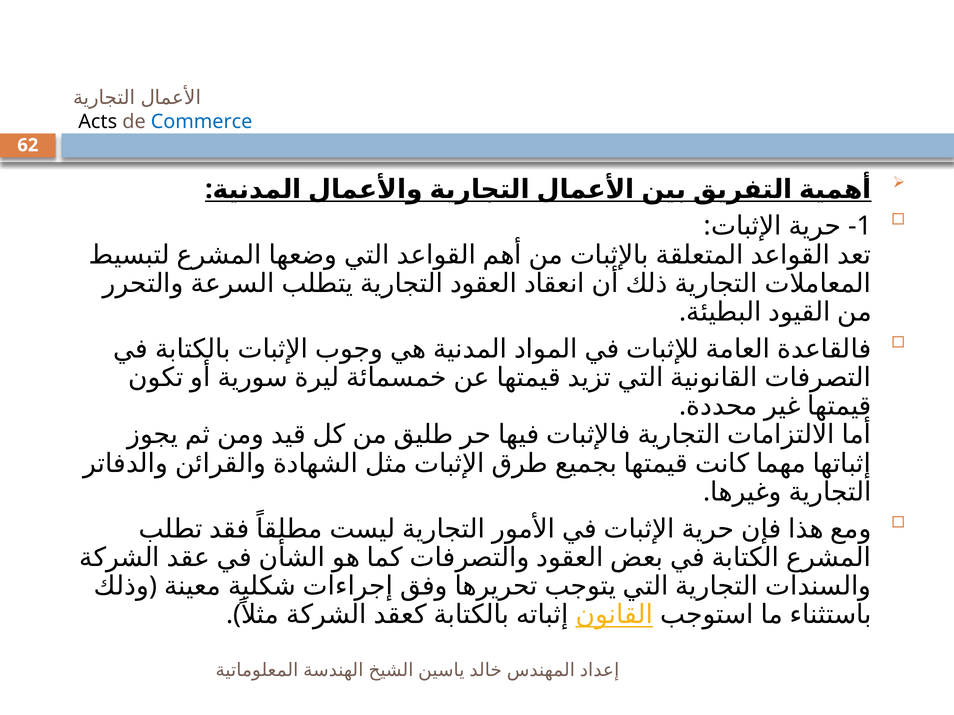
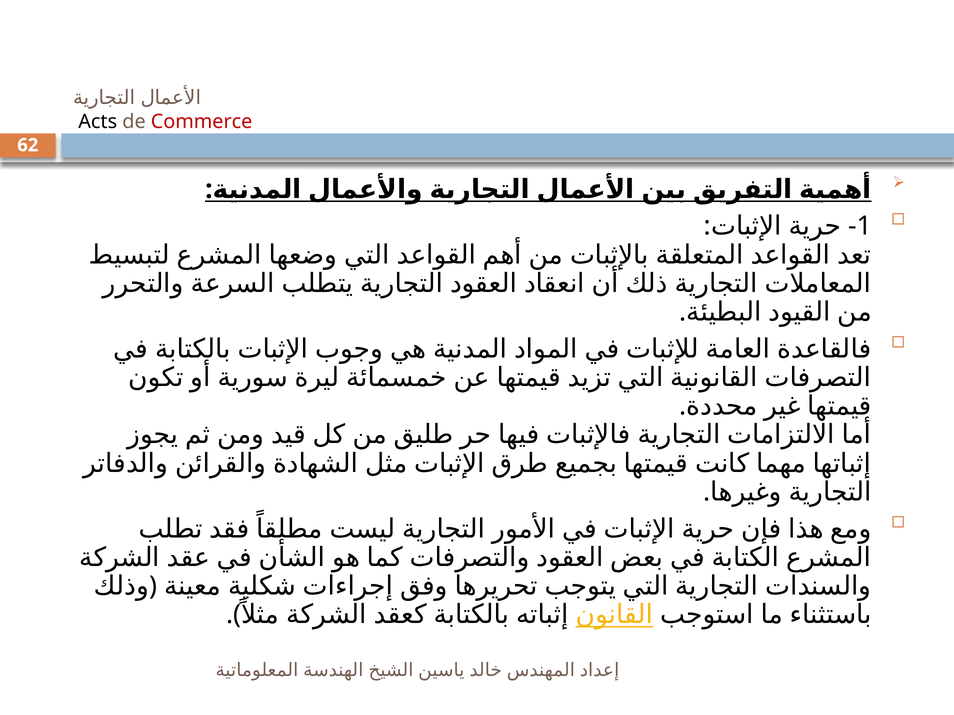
Commerce colour: blue -> red
